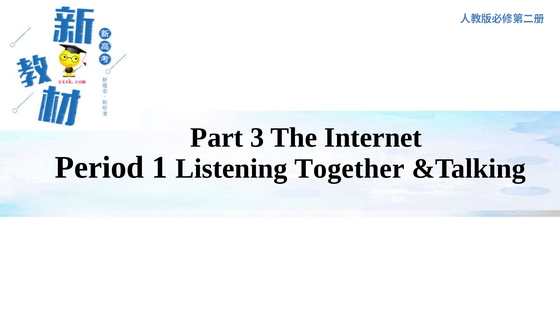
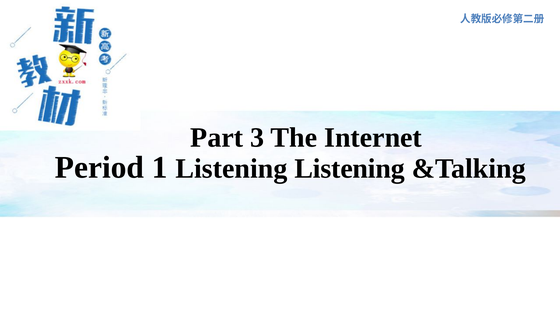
Listening Together: Together -> Listening
